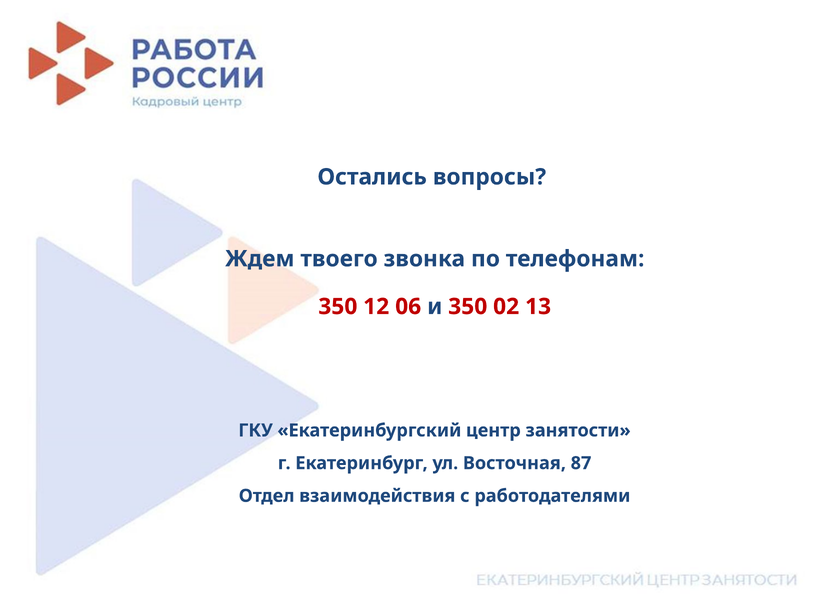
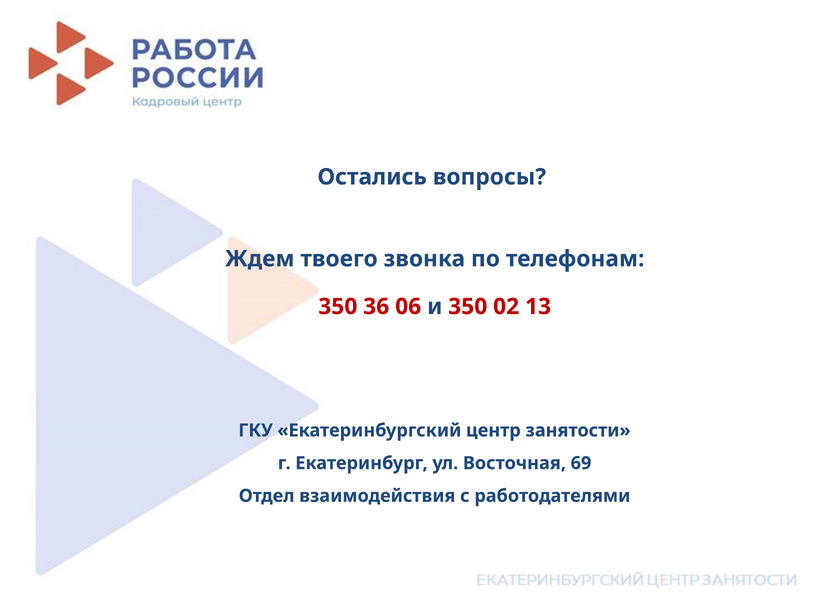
12: 12 -> 36
87: 87 -> 69
